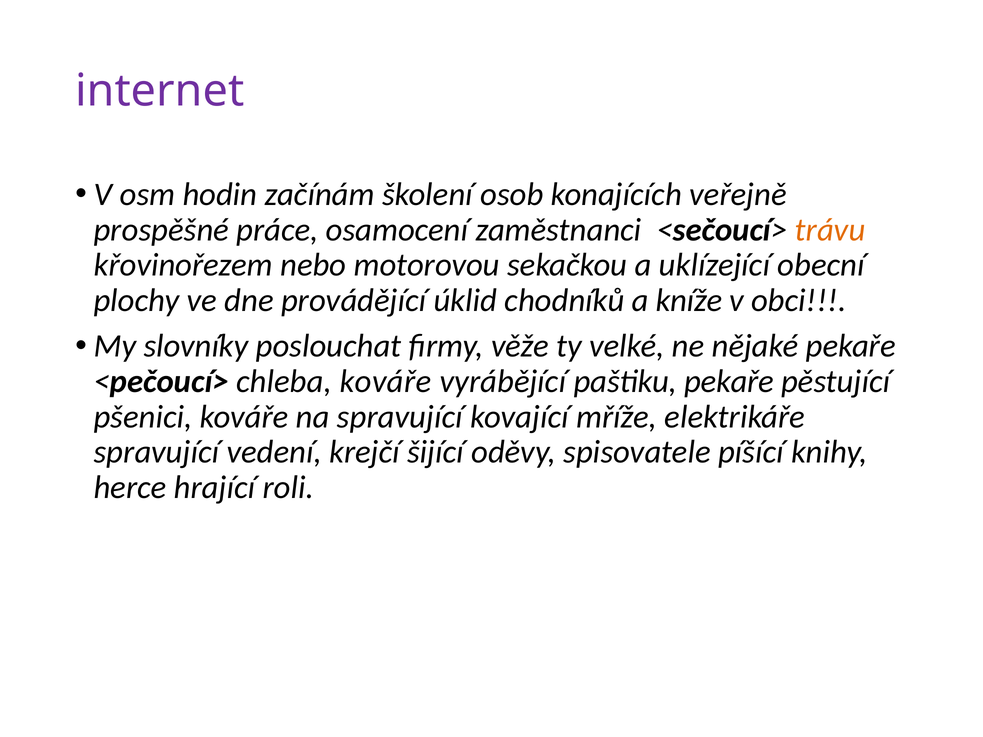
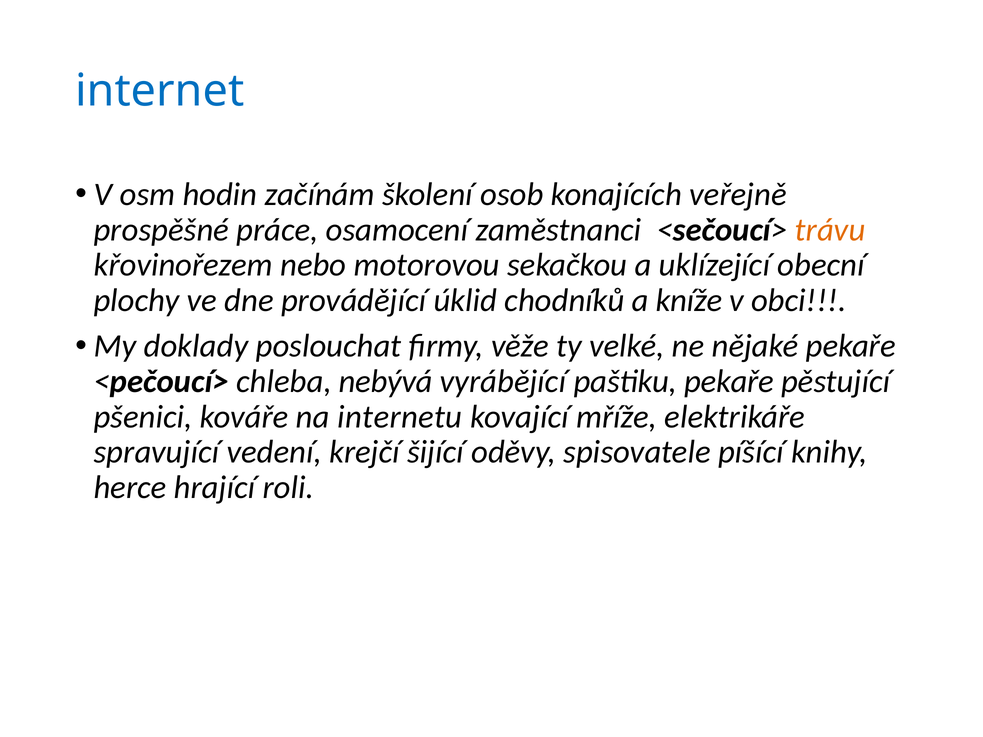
internet colour: purple -> blue
slovníky: slovníky -> doklady
chleba kováře: kováře -> nebývá
na spravující: spravující -> internetu
